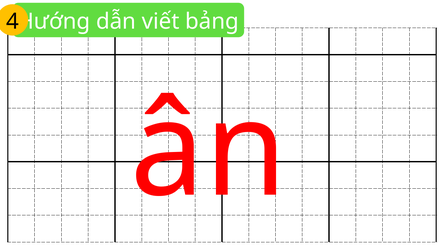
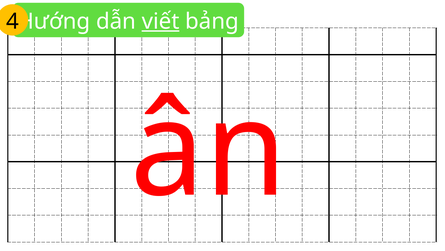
viết underline: none -> present
